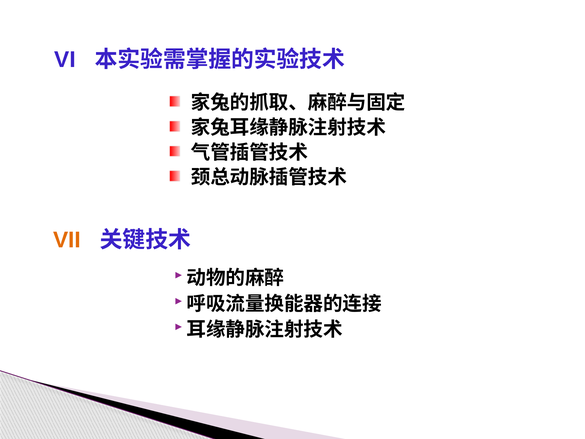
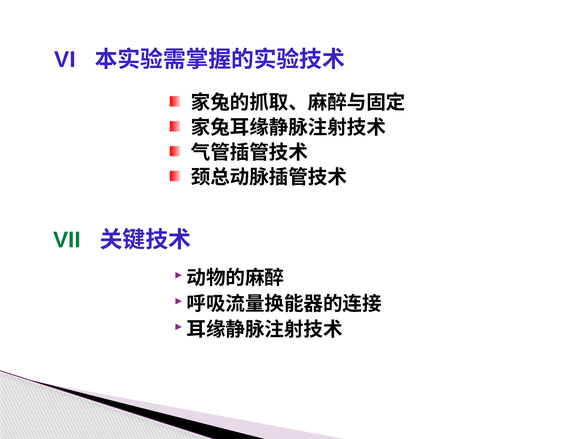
VII colour: orange -> green
